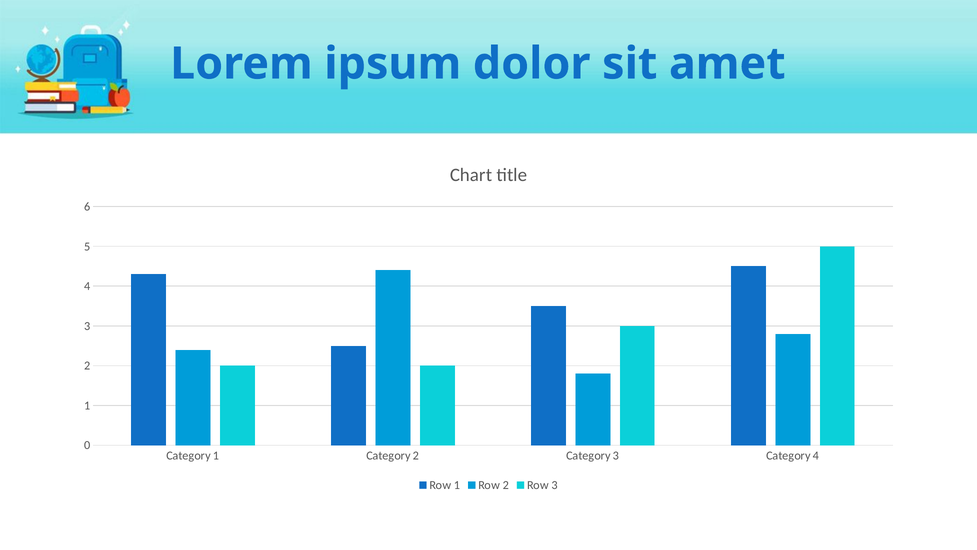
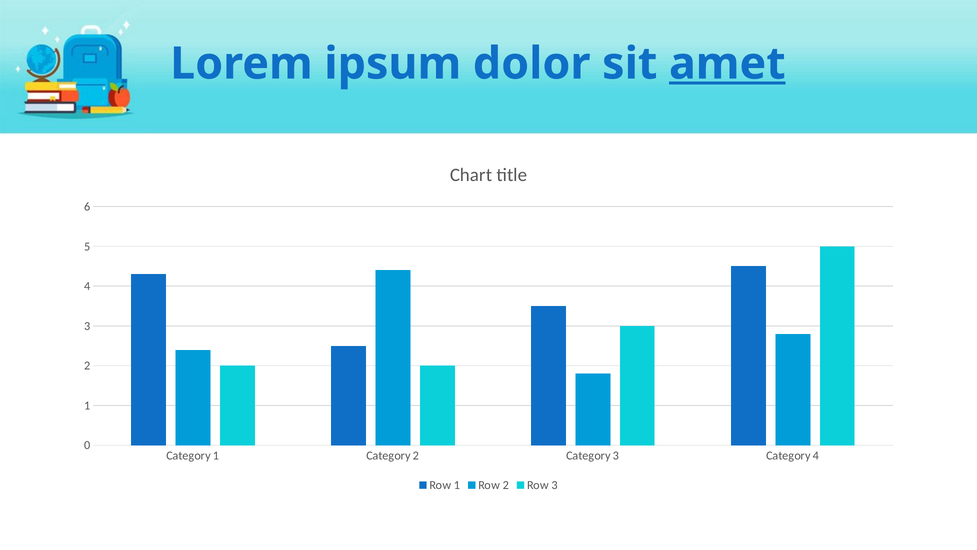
amet underline: none -> present
